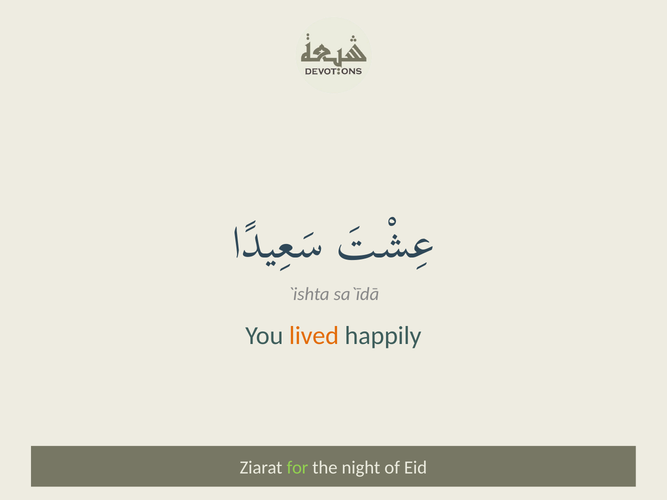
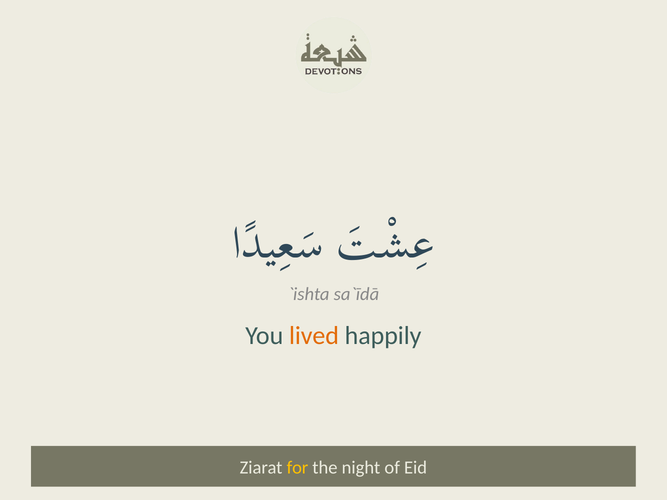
for colour: light green -> yellow
